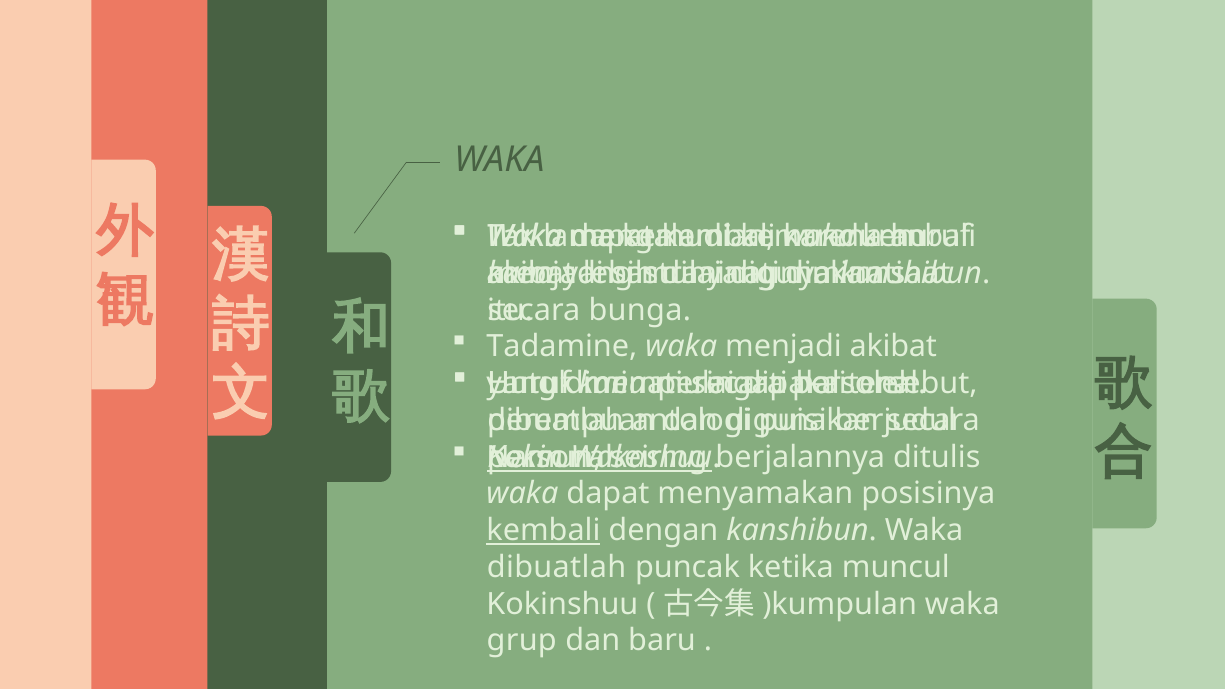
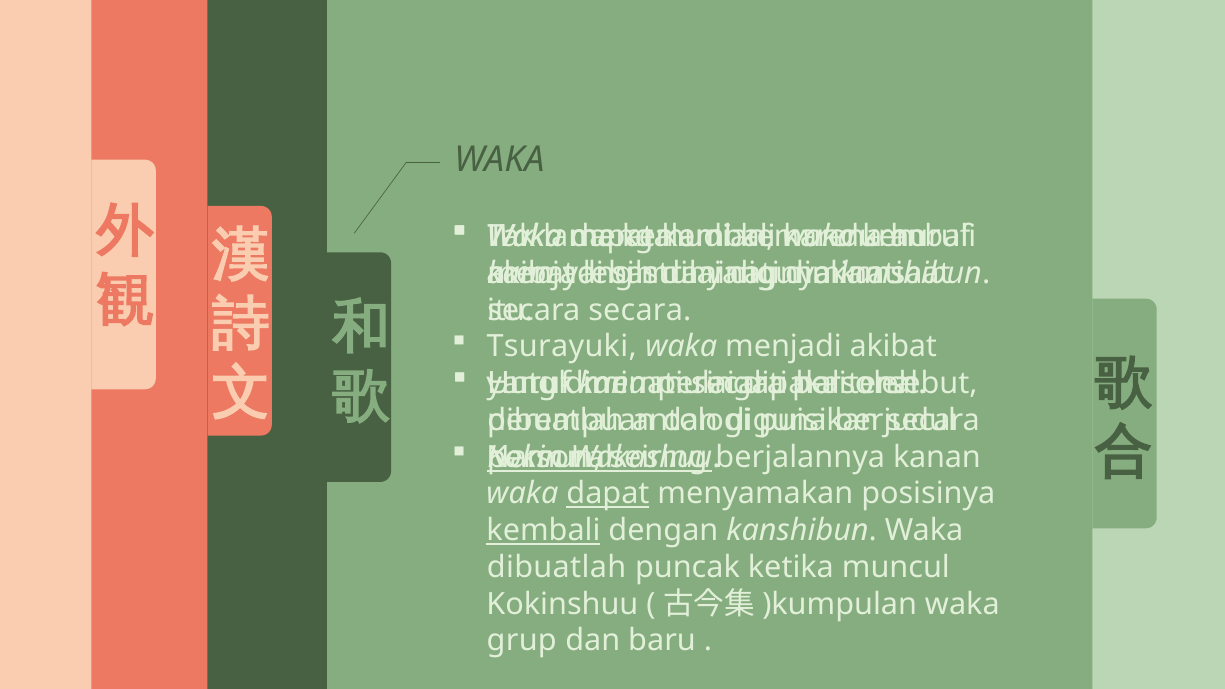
bunga at (640, 310): bunga -> secara
Tadamine: Tadamine -> Tsurayuki
ditulis: ditulis -> kanan
dapat at (608, 494) underline: none -> present
